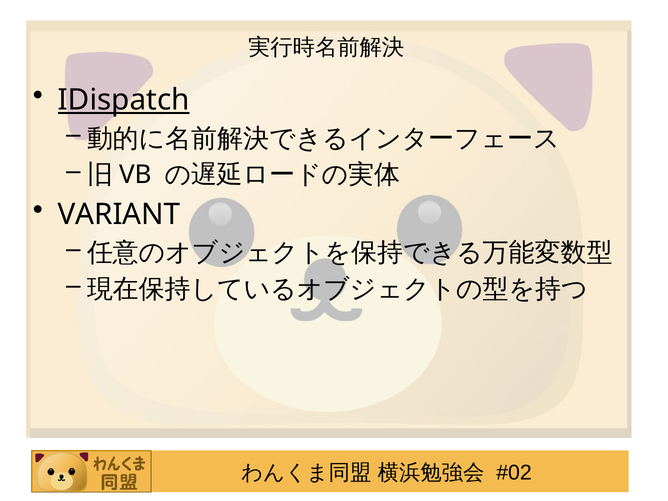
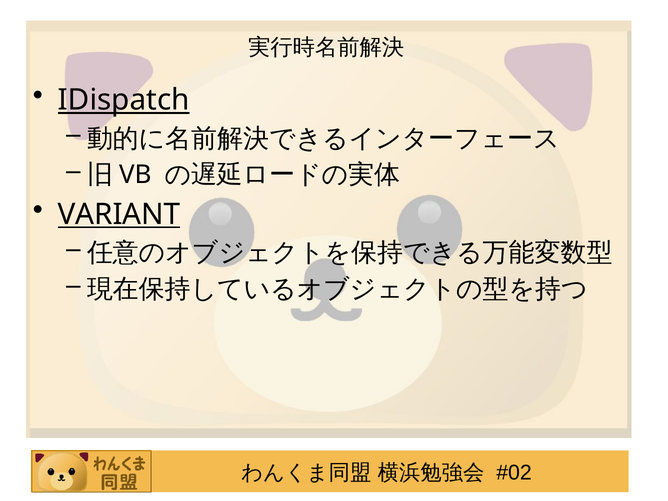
VARIANT underline: none -> present
